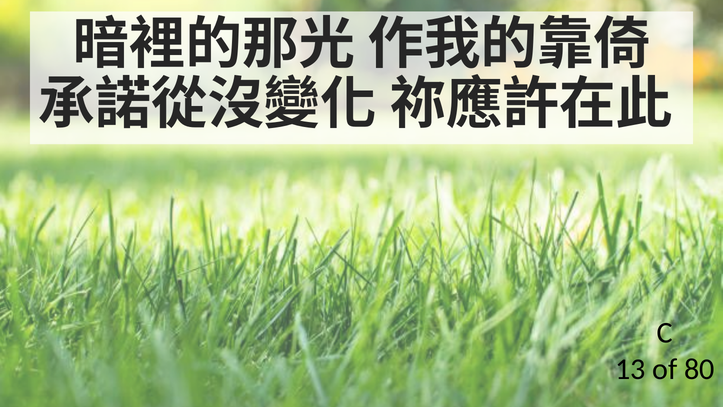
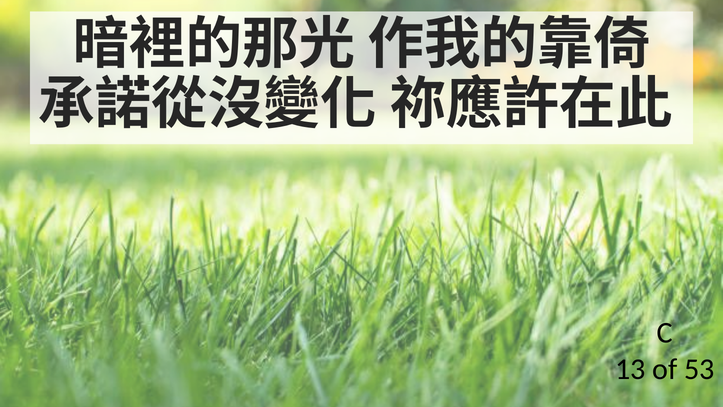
80: 80 -> 53
